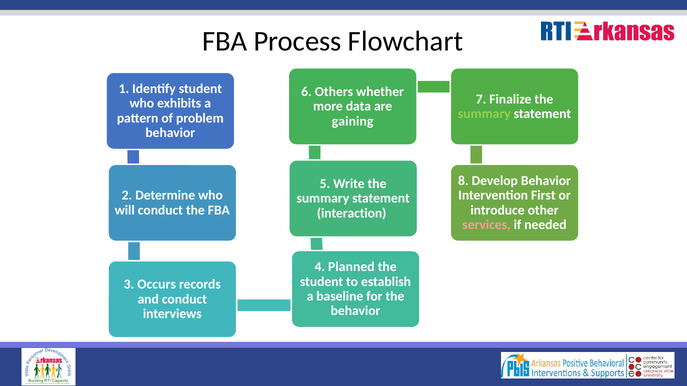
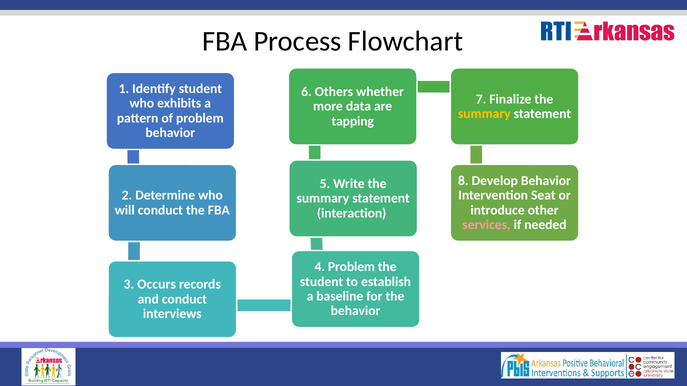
summary at (484, 114) colour: light green -> yellow
gaining: gaining -> tapping
First: First -> Seat
4 Planned: Planned -> Problem
